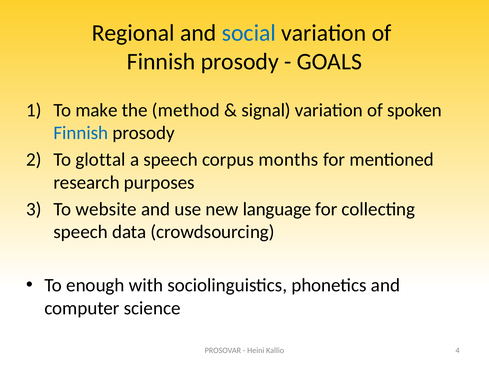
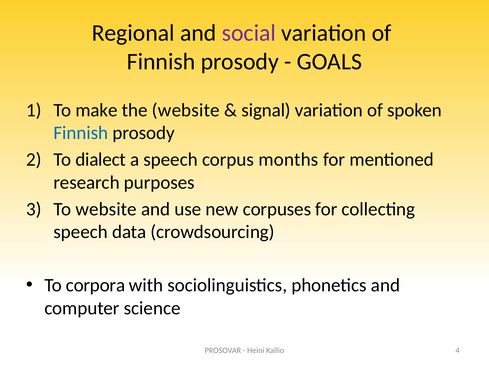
social colour: blue -> purple
the method: method -> website
glottal: glottal -> dialect
language: language -> corpuses
enough: enough -> corpora
